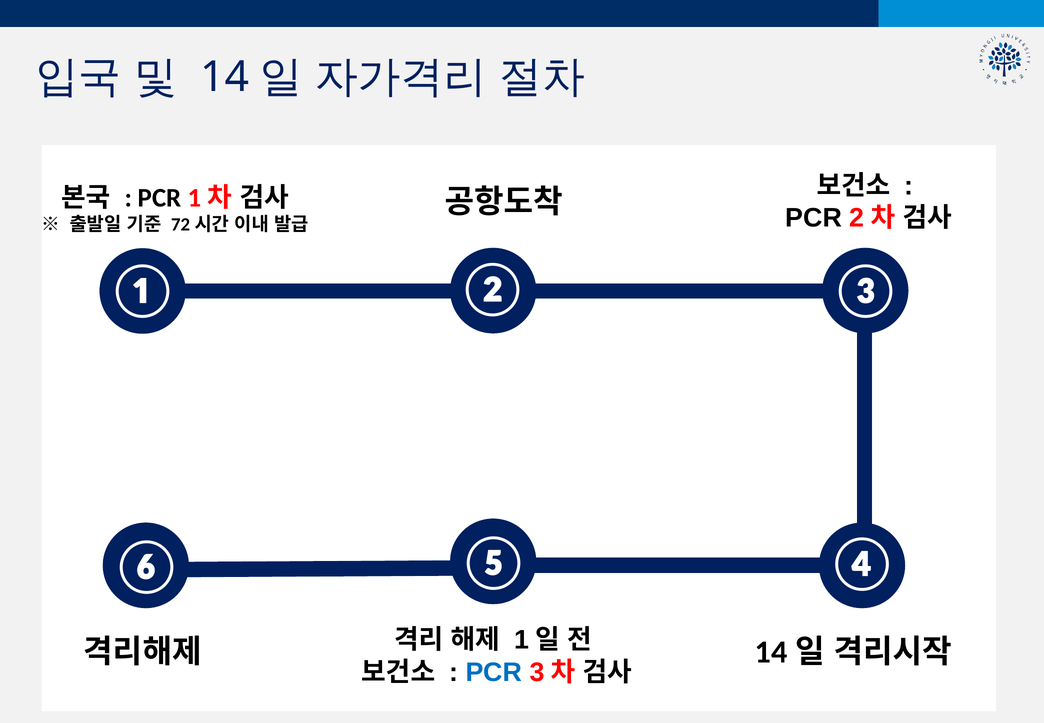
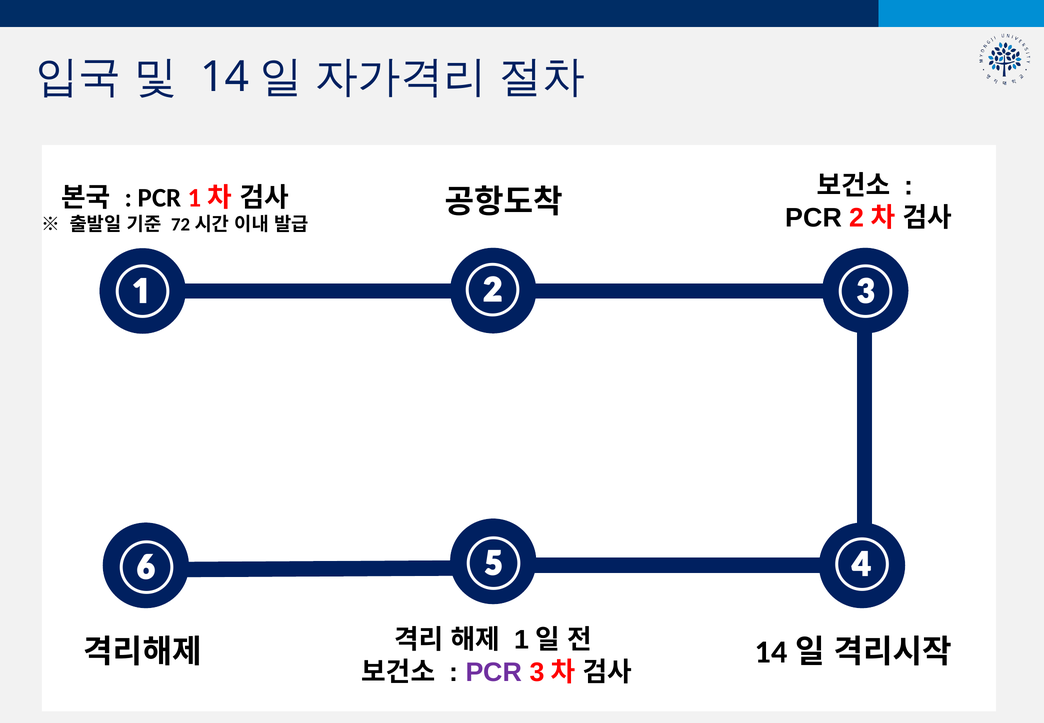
PCR at (494, 672) colour: blue -> purple
